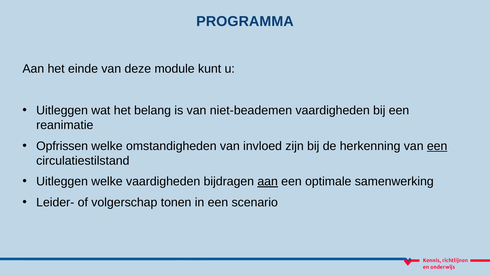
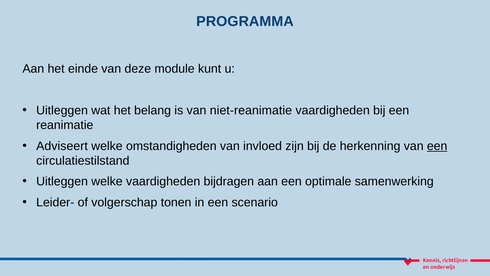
niet-beademen: niet-beademen -> niet-reanimatie
Opfrissen: Opfrissen -> Adviseert
aan at (268, 181) underline: present -> none
